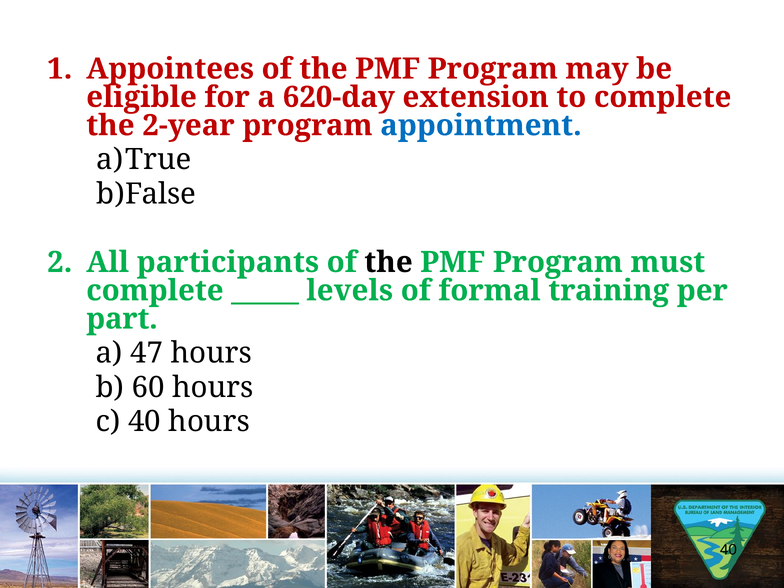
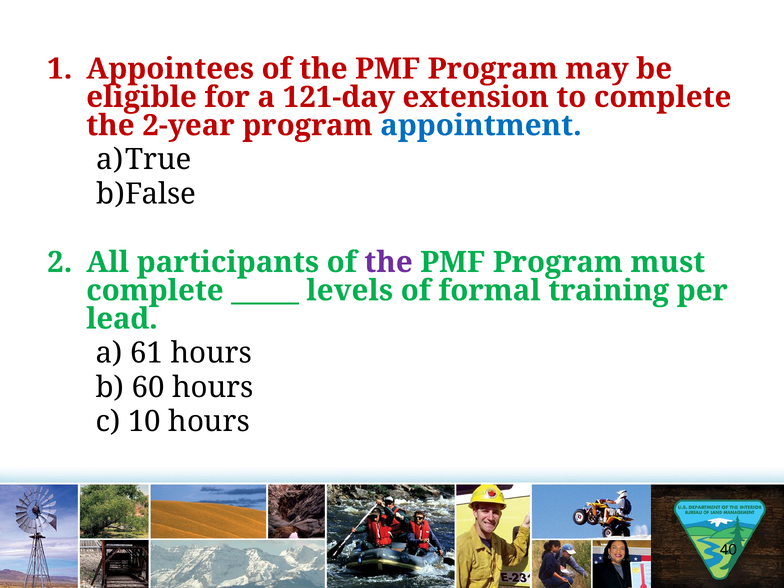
620-day: 620-day -> 121-day
the at (388, 262) colour: black -> purple
part: part -> lead
47: 47 -> 61
c 40: 40 -> 10
